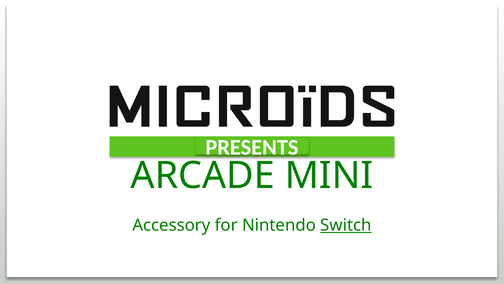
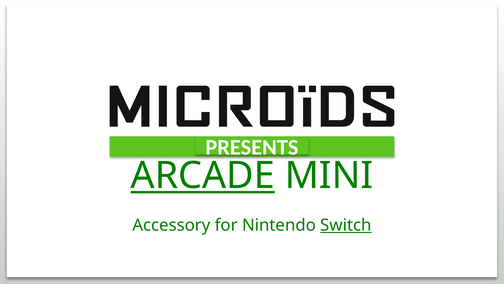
ARCADE underline: none -> present
